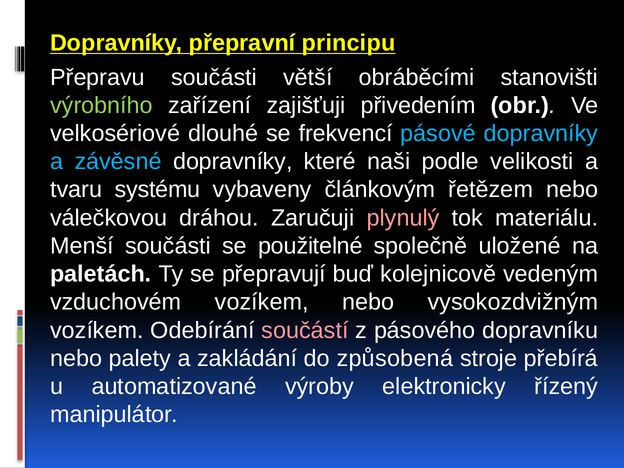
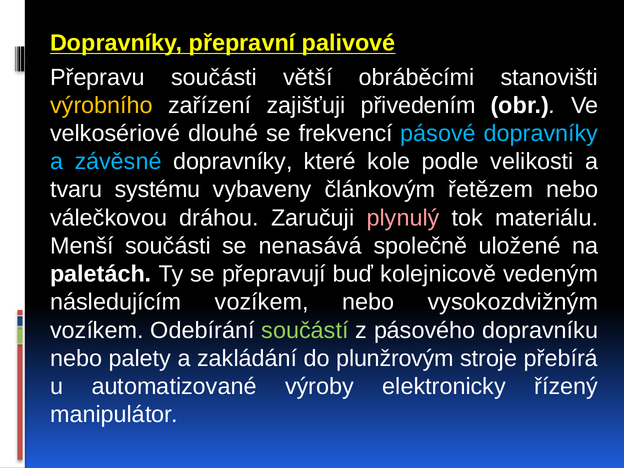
principu: principu -> palivové
výrobního colour: light green -> yellow
naši: naši -> kole
použitelné: použitelné -> nenasává
vzduchovém: vzduchovém -> následujícím
součástí colour: pink -> light green
způsobená: způsobená -> plunžrovým
